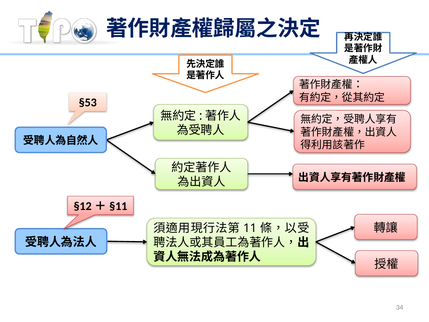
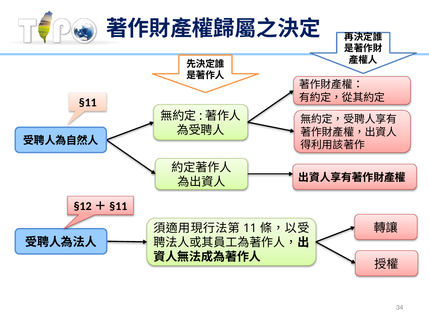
§53: §53 -> §11
